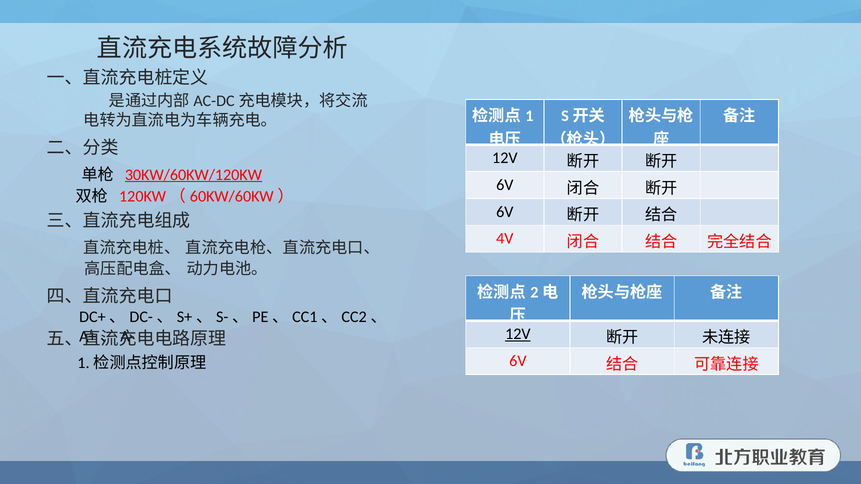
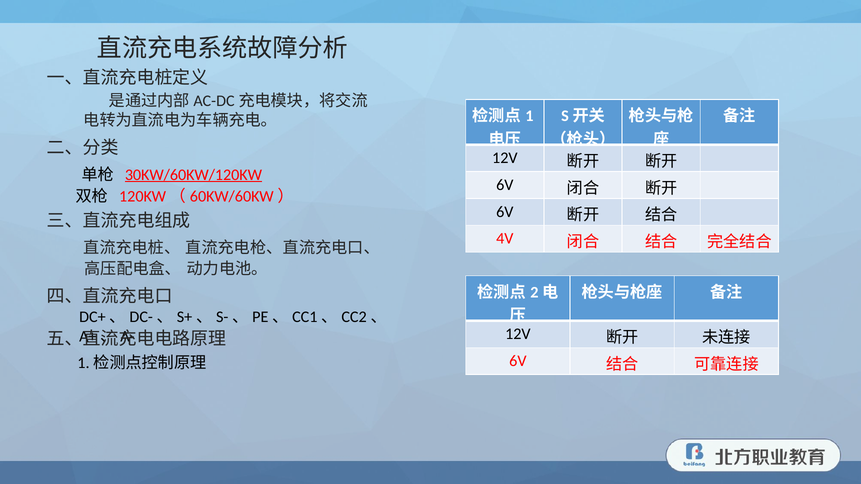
12V at (518, 334) underline: present -> none
